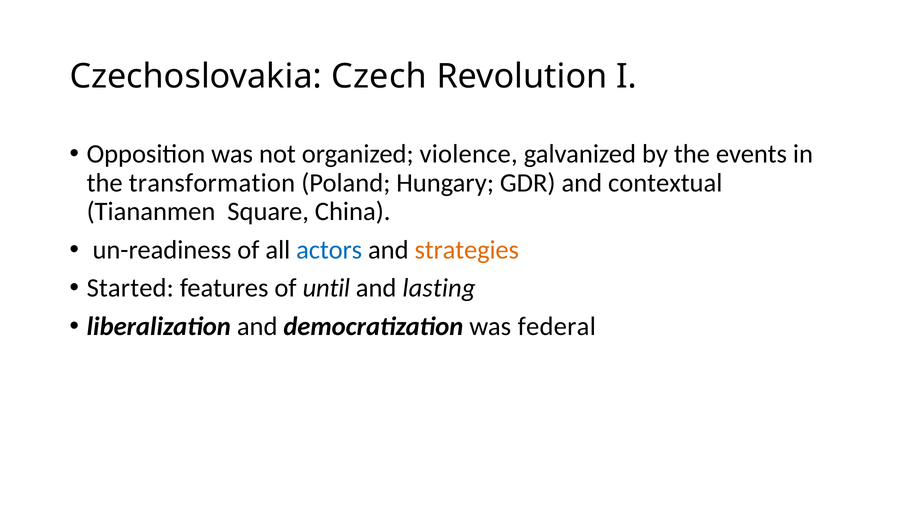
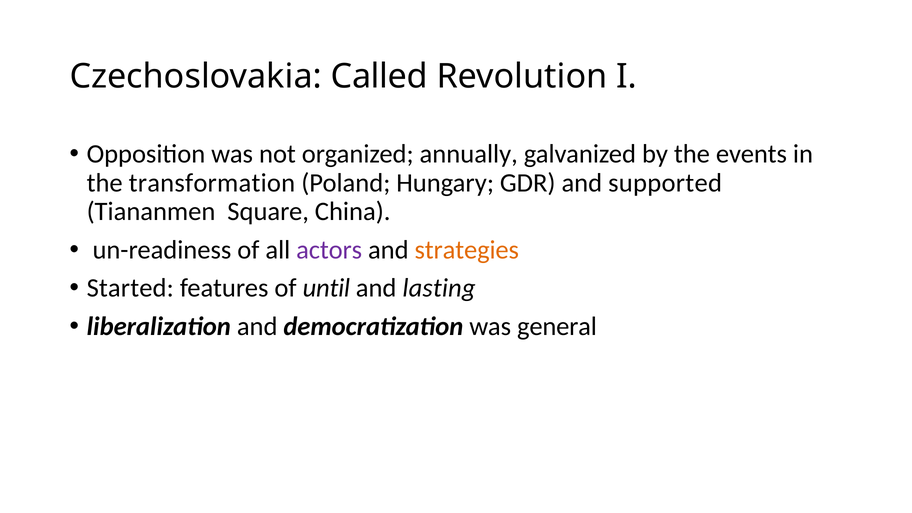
Czech: Czech -> Called
violence: violence -> annually
contextual: contextual -> supported
actors colour: blue -> purple
federal: federal -> general
